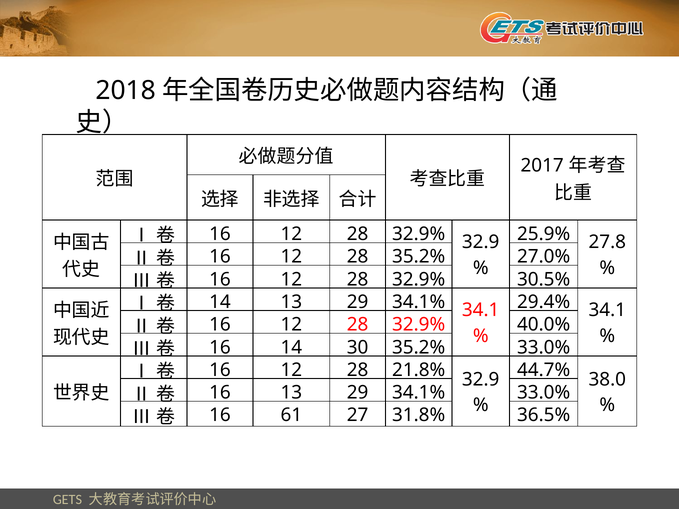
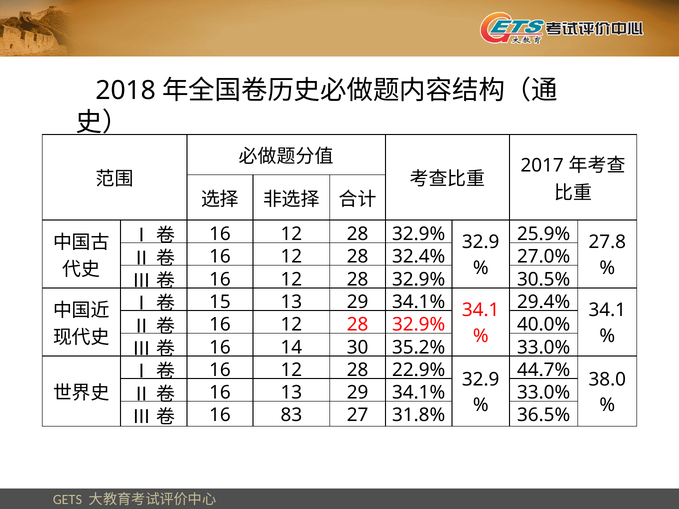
28 35.2%: 35.2% -> 32.4%
14 at (220, 302): 14 -> 15
21.8%: 21.8% -> 22.9%
61: 61 -> 83
